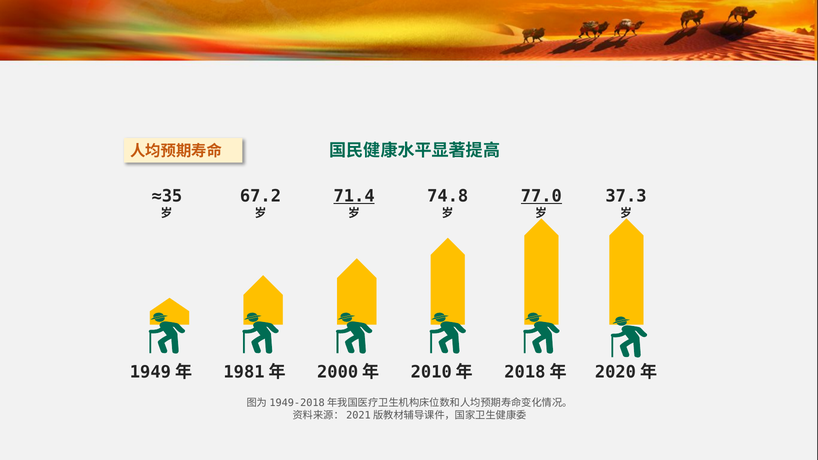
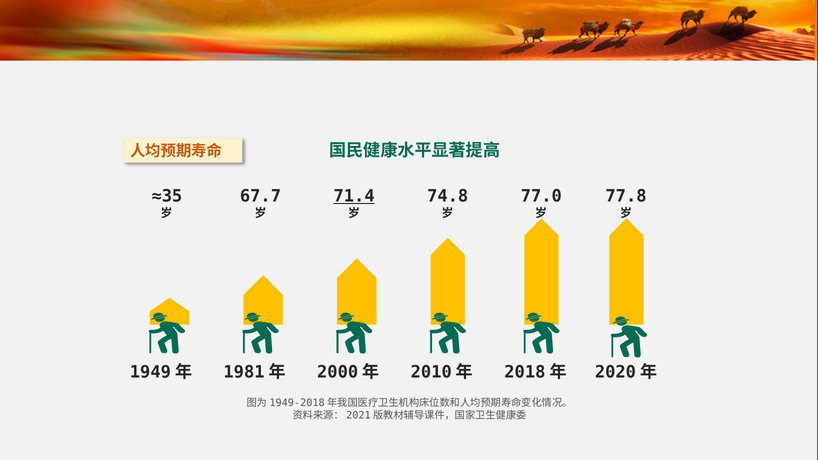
67.2: 67.2 -> 67.7
77.0 underline: present -> none
37.3: 37.3 -> 77.8
